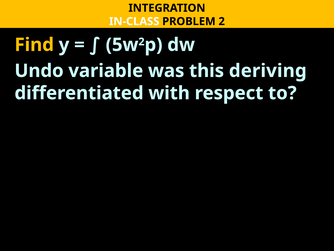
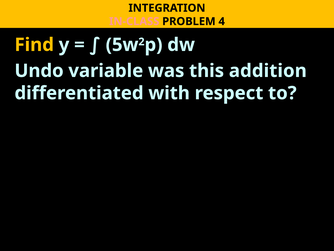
IN-CLASS colour: white -> pink
PROBLEM 2: 2 -> 4
deriving: deriving -> addition
